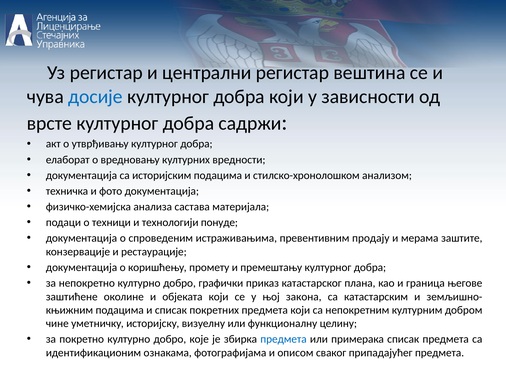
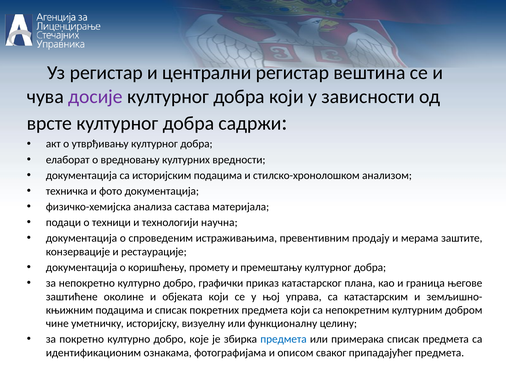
досије colour: blue -> purple
понуде: понуде -> научна
закона: закона -> управа
